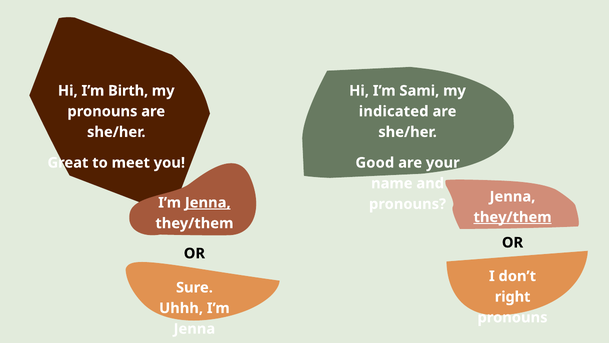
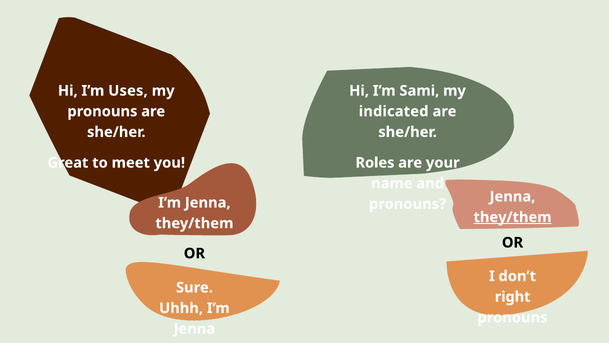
Birth: Birth -> Uses
Good: Good -> Roles
Jenna at (208, 202) underline: present -> none
